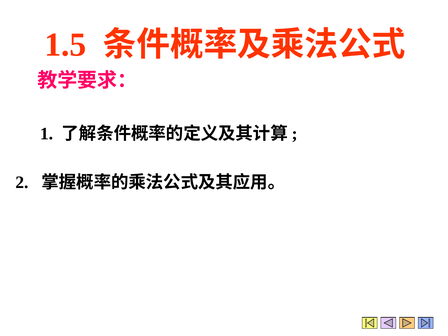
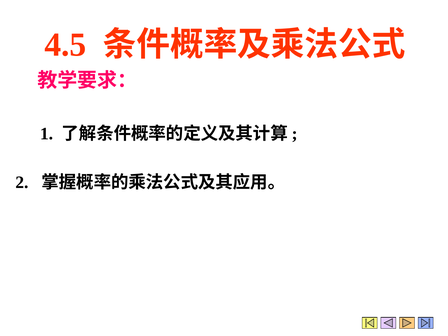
1.5: 1.5 -> 4.5
